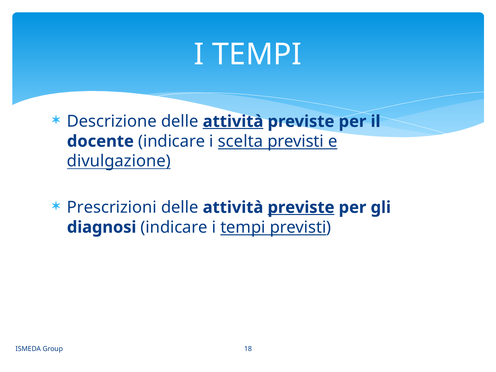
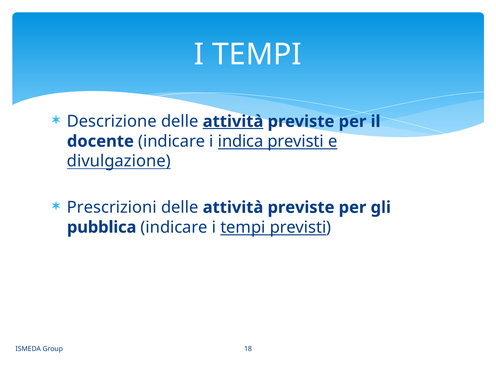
scelta: scelta -> indica
previste at (301, 207) underline: present -> none
diagnosi: diagnosi -> pubblica
